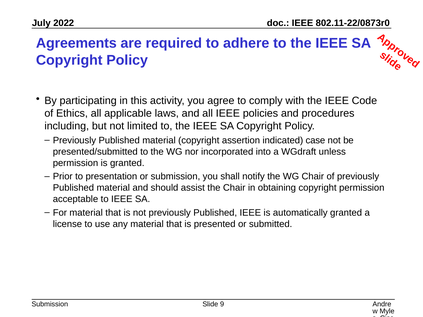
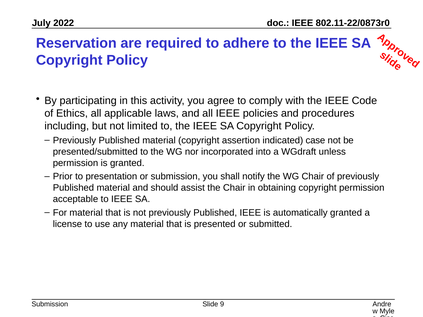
Agreements: Agreements -> Reservation
